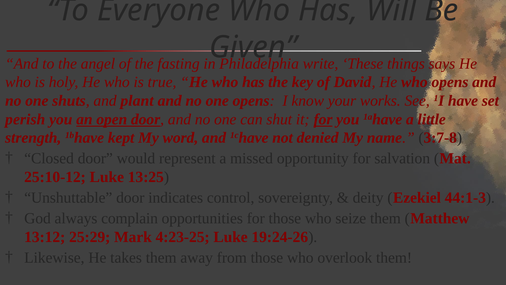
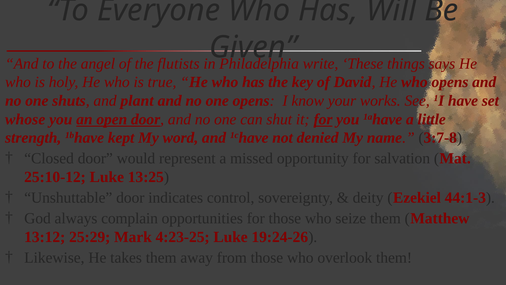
fasting: fasting -> flutists
perish: perish -> whose
